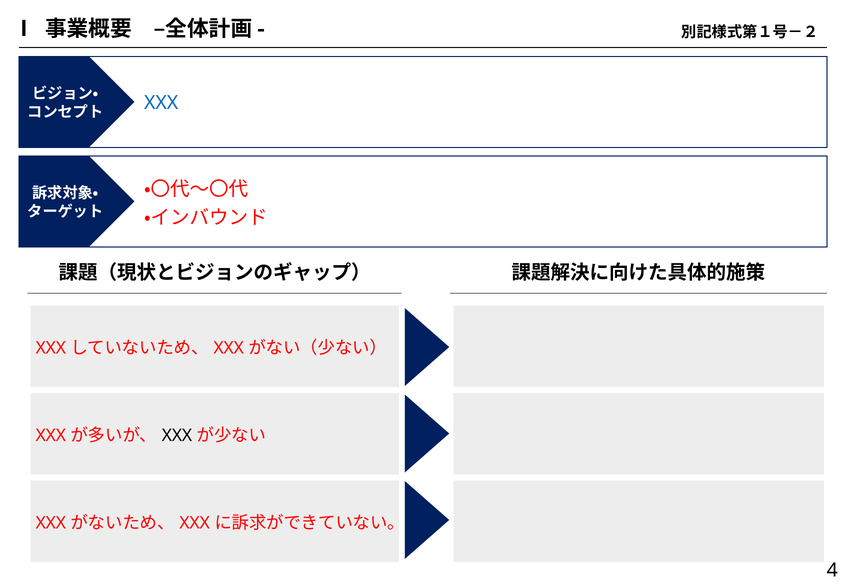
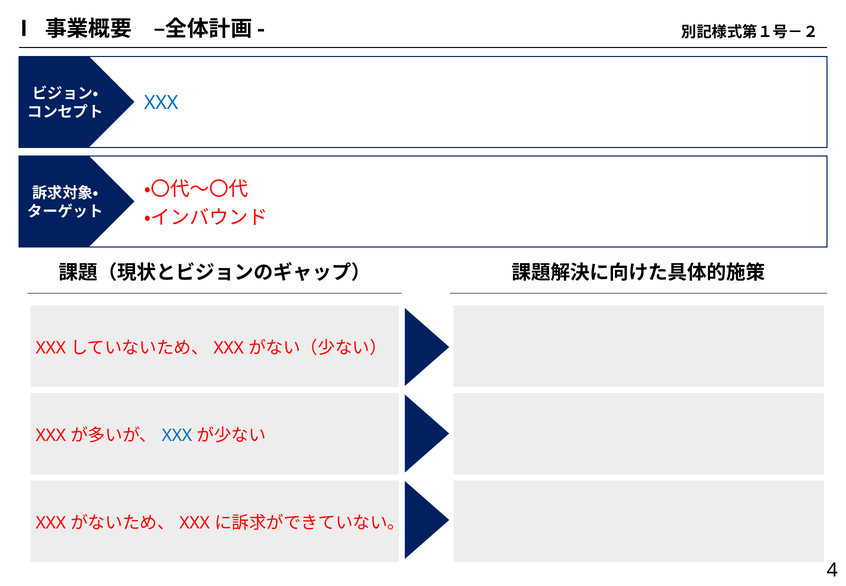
XXX at (177, 435) colour: black -> blue
